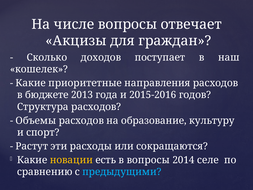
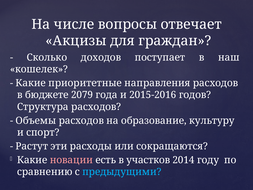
2013: 2013 -> 2079
новации colour: yellow -> pink
в вопросы: вопросы -> участков
селе: селе -> году
